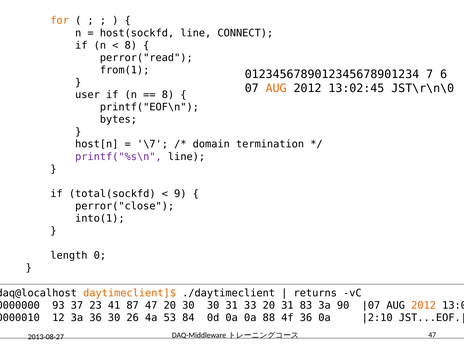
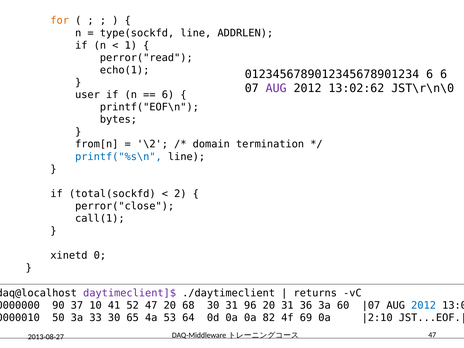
host(sockfd: host(sockfd -> type(sockfd
CONNECT: CONNECT -> ADDRLEN
8 at (131, 45): 8 -> 1
from(1: from(1 -> echo(1
0123456789012345678901234 7: 7 -> 6
AUG at (276, 88) colour: orange -> purple
13:02:45: 13:02:45 -> 13:02:62
8 at (168, 95): 8 -> 6
host[n: host[n -> from[n
\7: \7 -> \2
printf("%s\n colour: purple -> blue
9: 9 -> 2
into(1: into(1 -> call(1
length: length -> xinetd
daytimeclient]$ colour: orange -> purple
93: 93 -> 90
23: 23 -> 10
87: 87 -> 52
20 30: 30 -> 68
33: 33 -> 96
83: 83 -> 36
90: 90 -> 60
2012 at (424, 306) colour: orange -> blue
12: 12 -> 50
3a 36: 36 -> 33
26: 26 -> 65
84: 84 -> 64
88: 88 -> 82
4f 36: 36 -> 69
